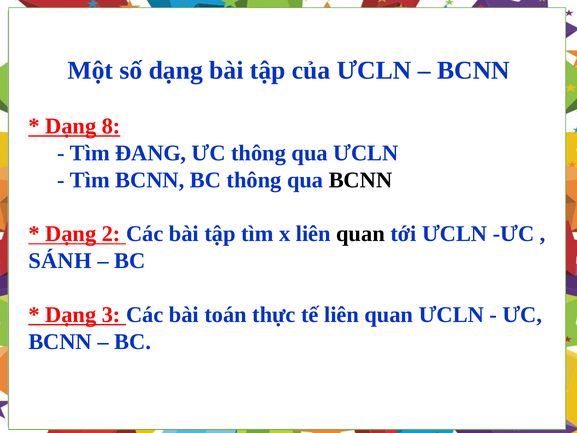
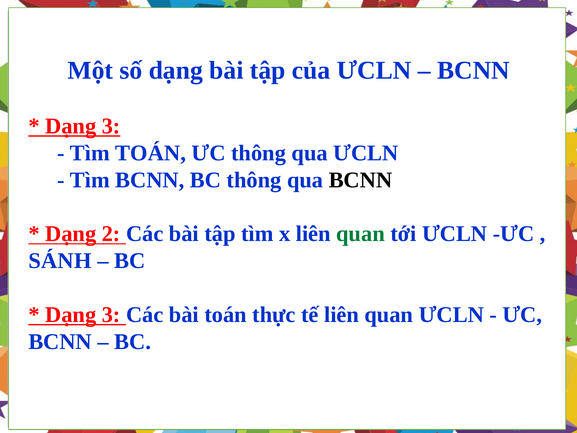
8 at (111, 126): 8 -> 3
Tìm ĐANG: ĐANG -> TOÁN
quan at (361, 234) colour: black -> green
